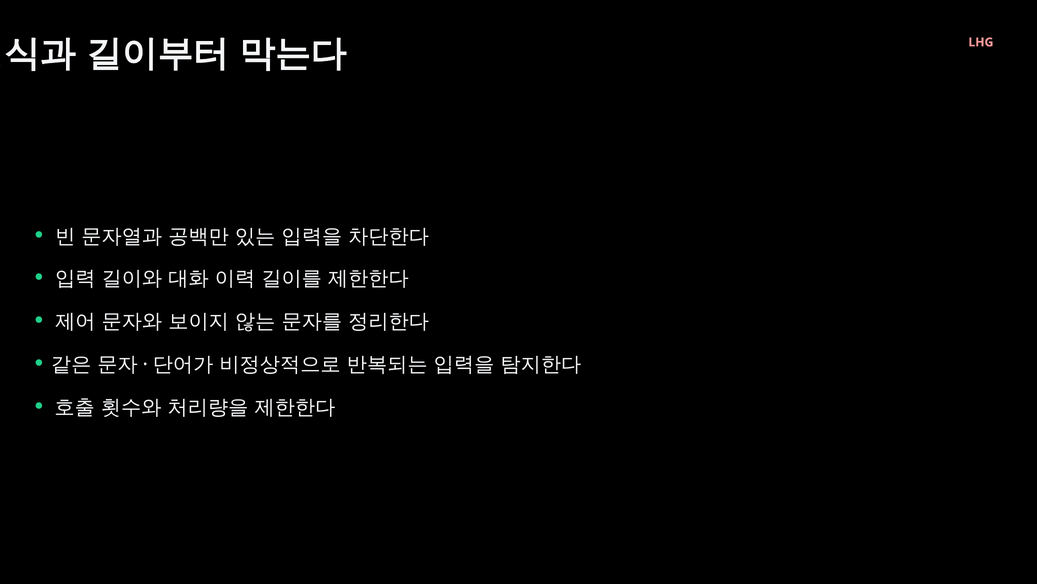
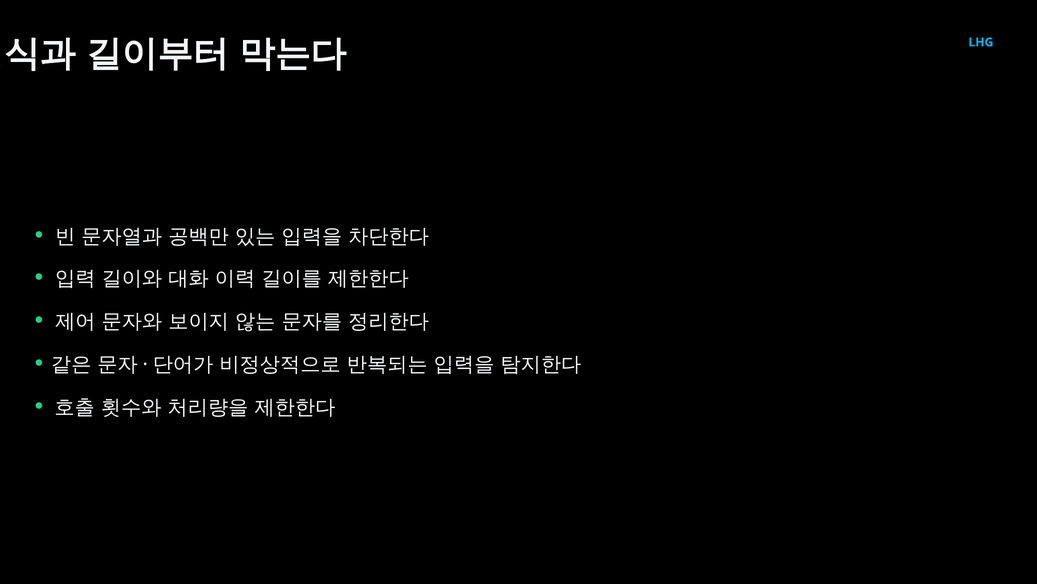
LHG colour: pink -> light blue
